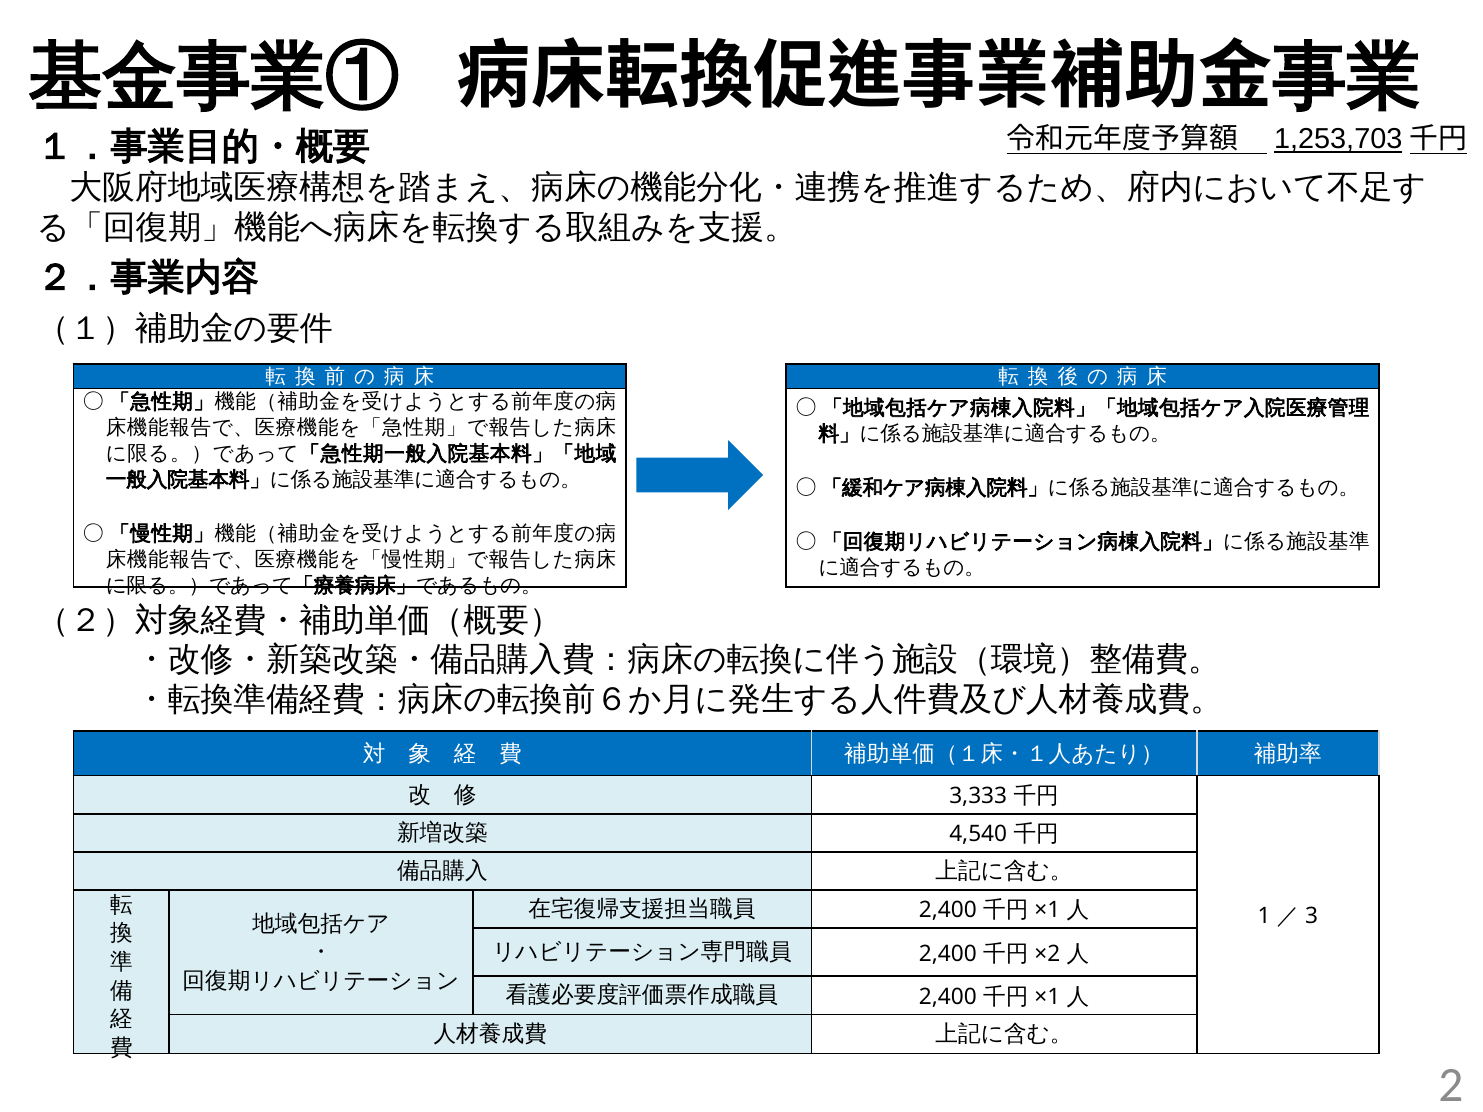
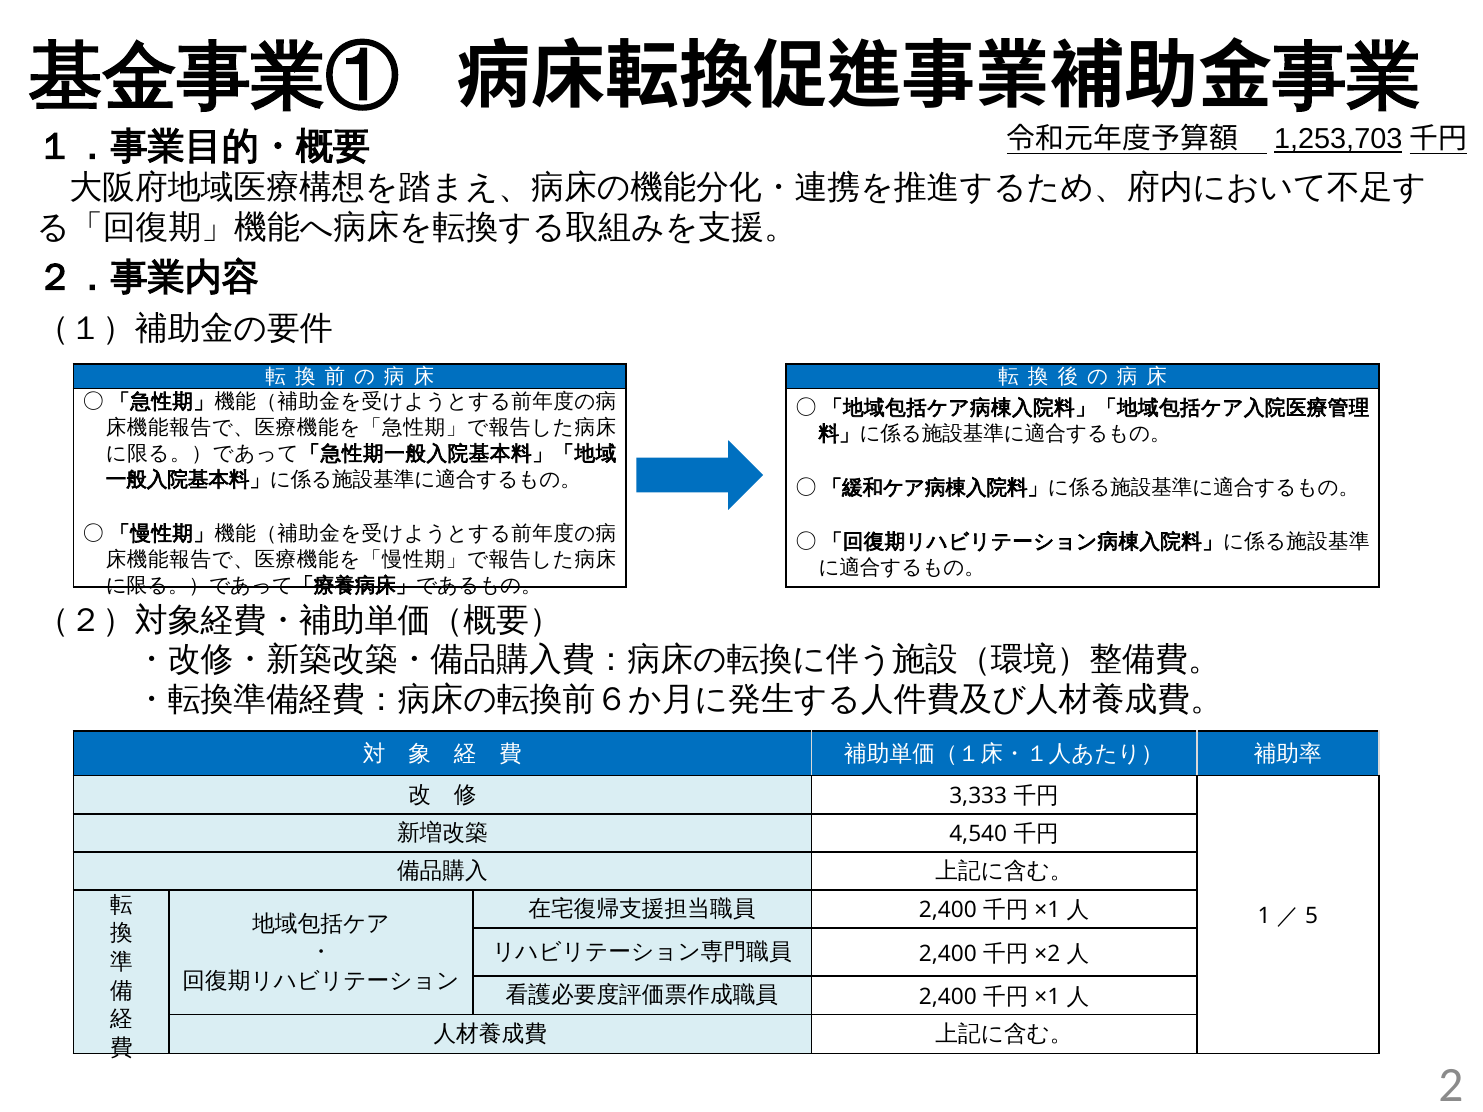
3: 3 -> 5
